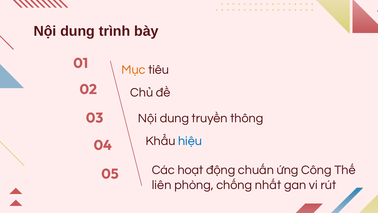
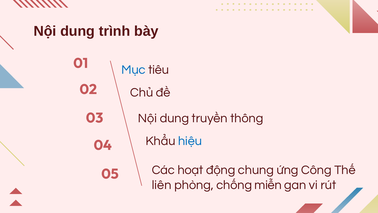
Mục colour: orange -> blue
chuấn: chuấn -> chung
nhất: nhất -> miễn
